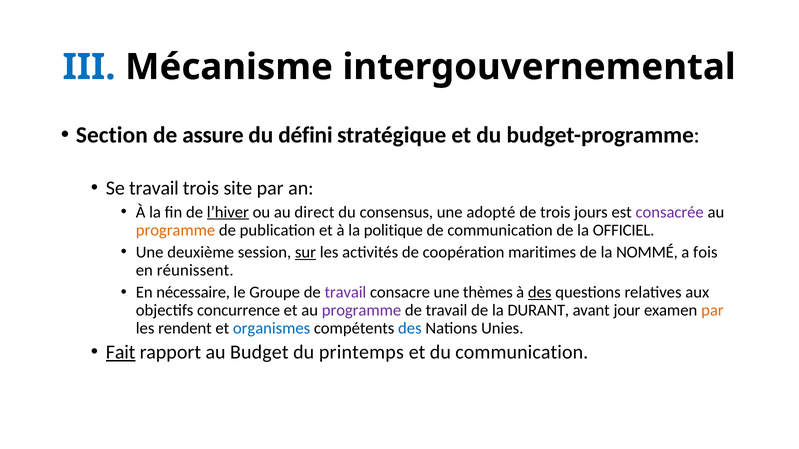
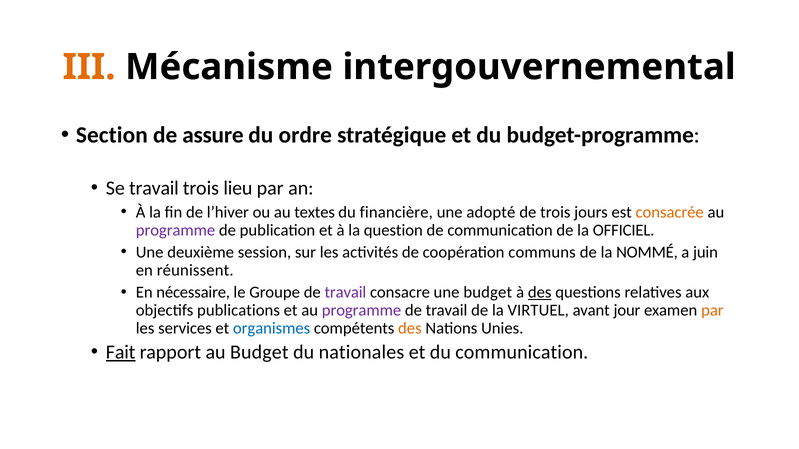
III colour: blue -> orange
défini: défini -> ordre
site: site -> lieu
l’hiver underline: present -> none
direct: direct -> textes
consensus: consensus -> financière
consacrée colour: purple -> orange
programme at (175, 230) colour: orange -> purple
politique: politique -> question
sur underline: present -> none
maritimes: maritimes -> communs
fois: fois -> juin
une thèmes: thèmes -> budget
concurrence: concurrence -> publications
DURANT: DURANT -> VIRTUEL
rendent: rendent -> services
des at (410, 329) colour: blue -> orange
printemps: printemps -> nationales
